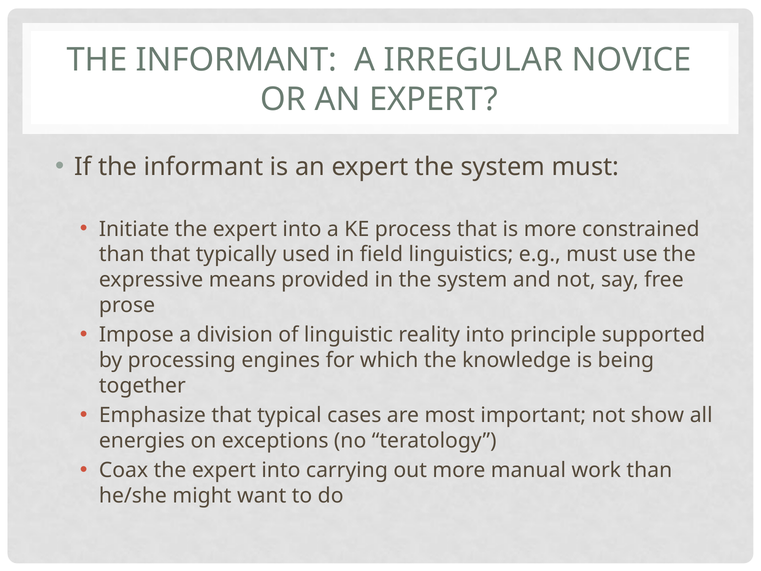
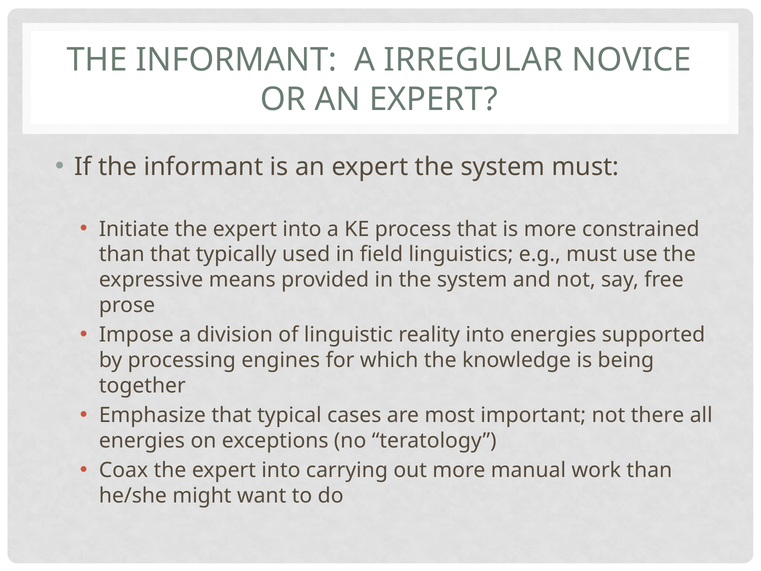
into principle: principle -> energies
show: show -> there
